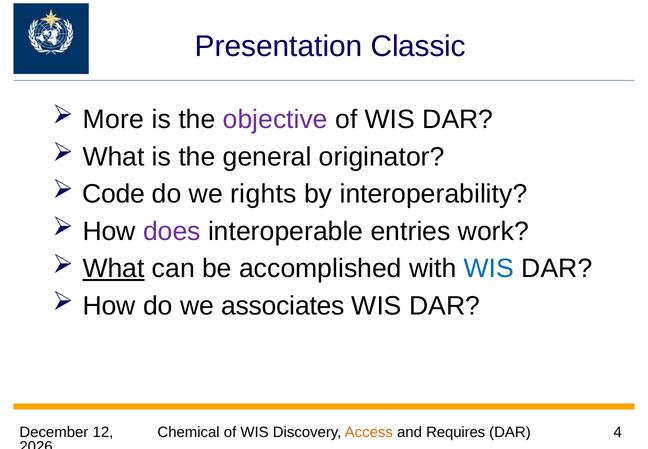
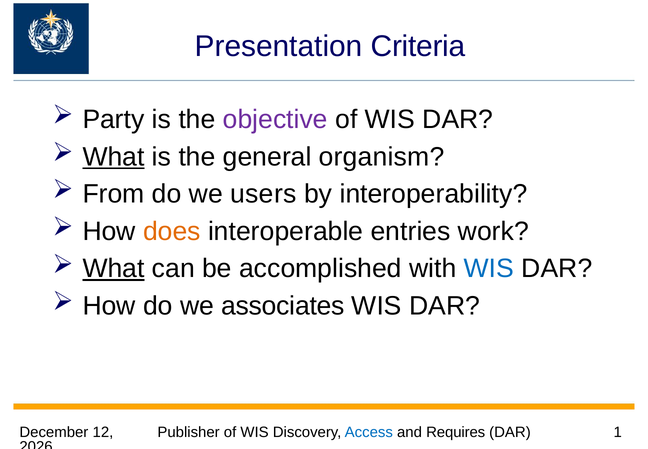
Classic: Classic -> Criteria
More: More -> Party
What at (114, 157) underline: none -> present
originator: originator -> organism
Code: Code -> From
rights: rights -> users
does colour: purple -> orange
Chemical: Chemical -> Publisher
Access colour: orange -> blue
4: 4 -> 1
